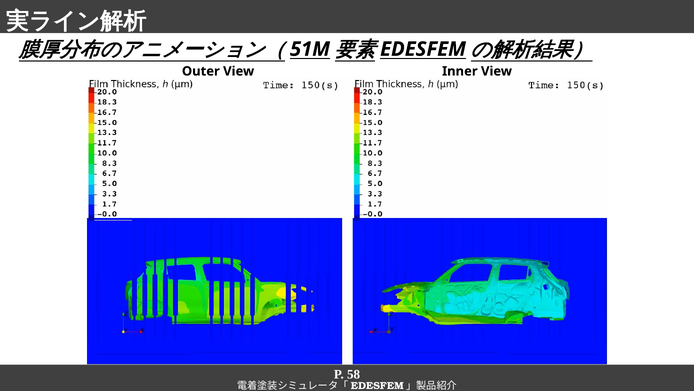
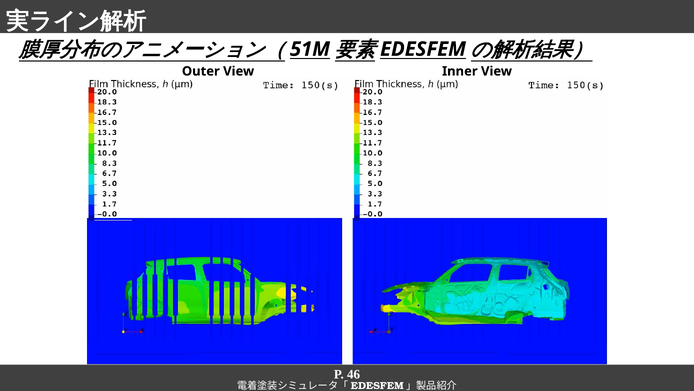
58: 58 -> 46
